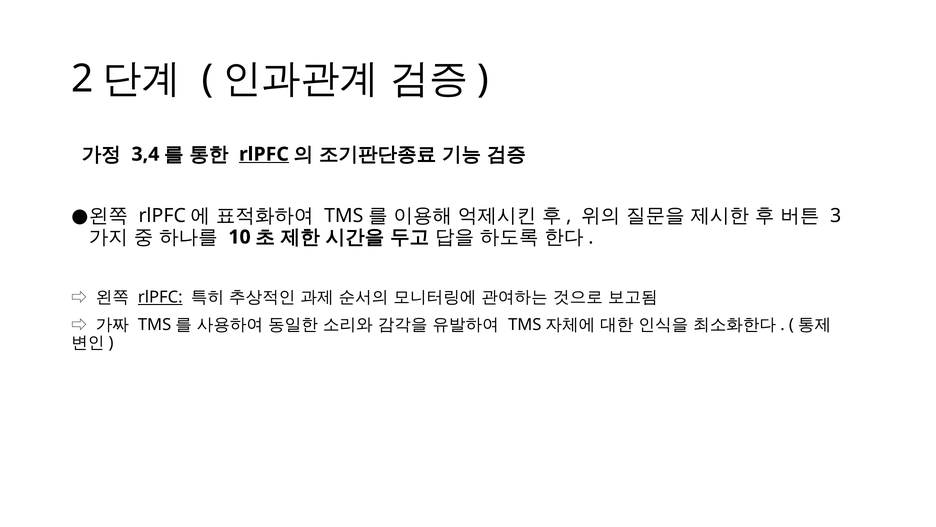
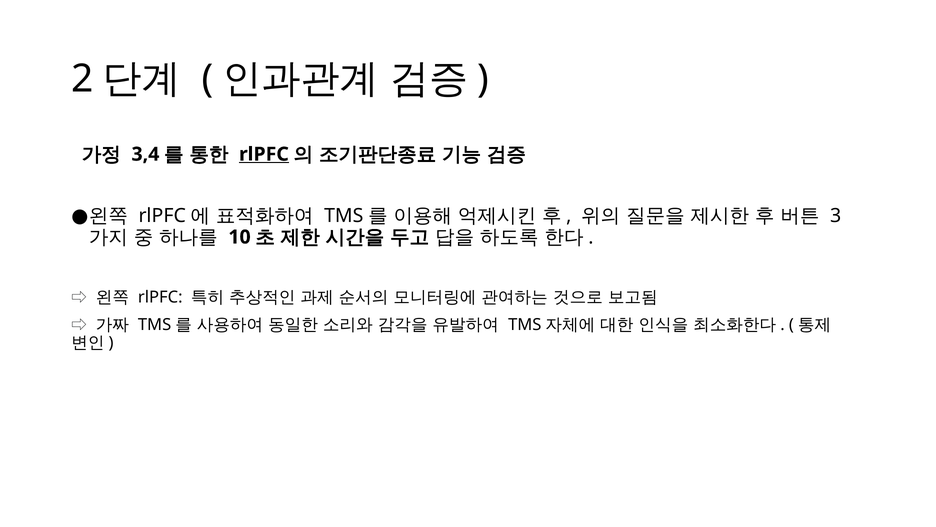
rlPFC at (160, 297) underline: present -> none
